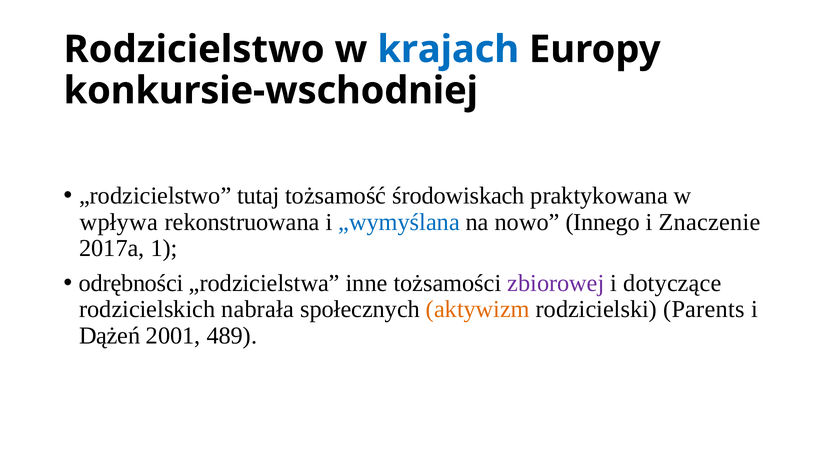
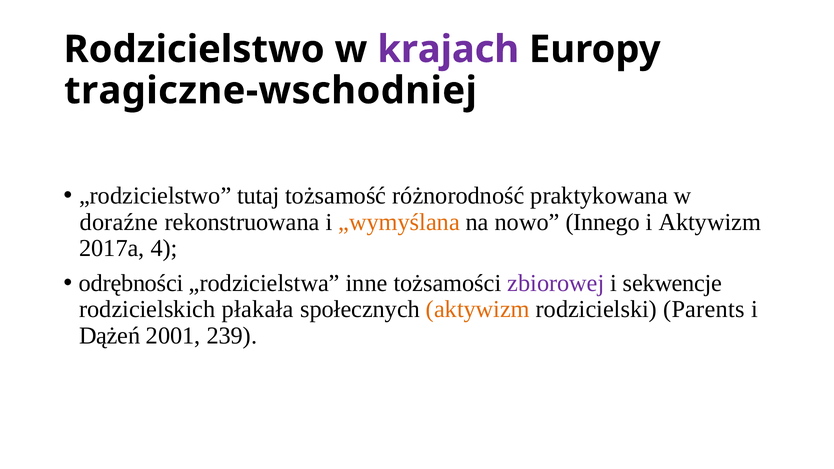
krajach colour: blue -> purple
konkursie-wschodniej: konkursie-wschodniej -> tragiczne-wschodniej
środowiskach: środowiskach -> różnorodność
wpływa: wpływa -> doraźne
„wymyślana colour: blue -> orange
i Znaczenie: Znaczenie -> Aktywizm
1: 1 -> 4
dotyczące: dotyczące -> sekwencje
nabrała: nabrała -> płakała
489: 489 -> 239
